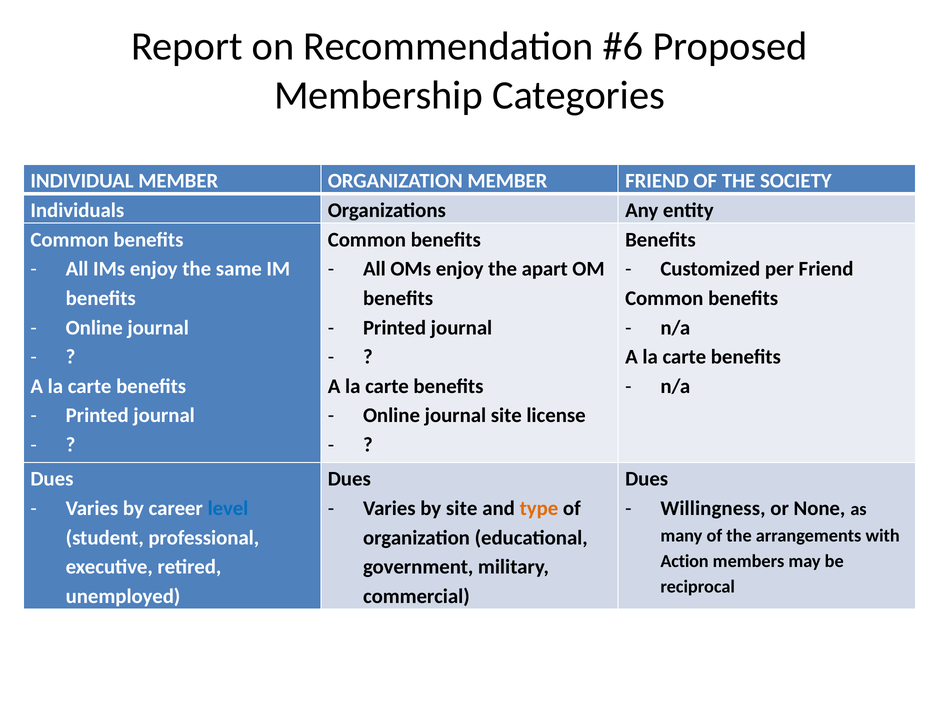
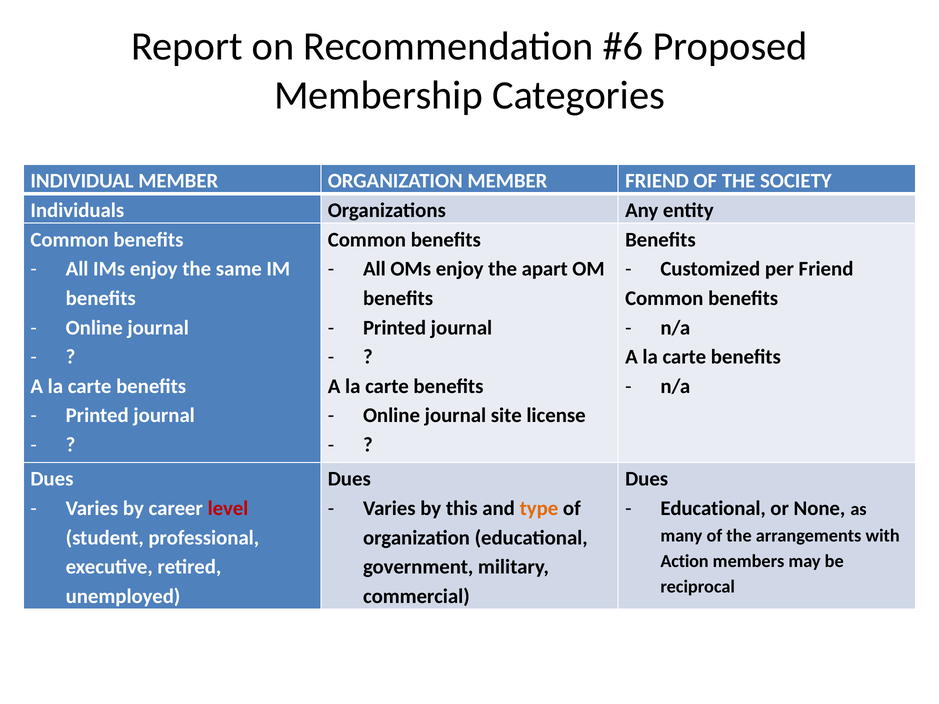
level colour: blue -> red
by site: site -> this
Willingness at (713, 509): Willingness -> Educational
